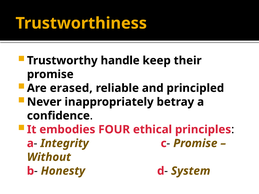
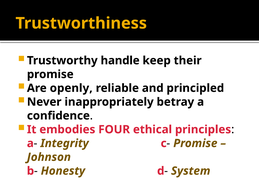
erased: erased -> openly
Without: Without -> Johnson
